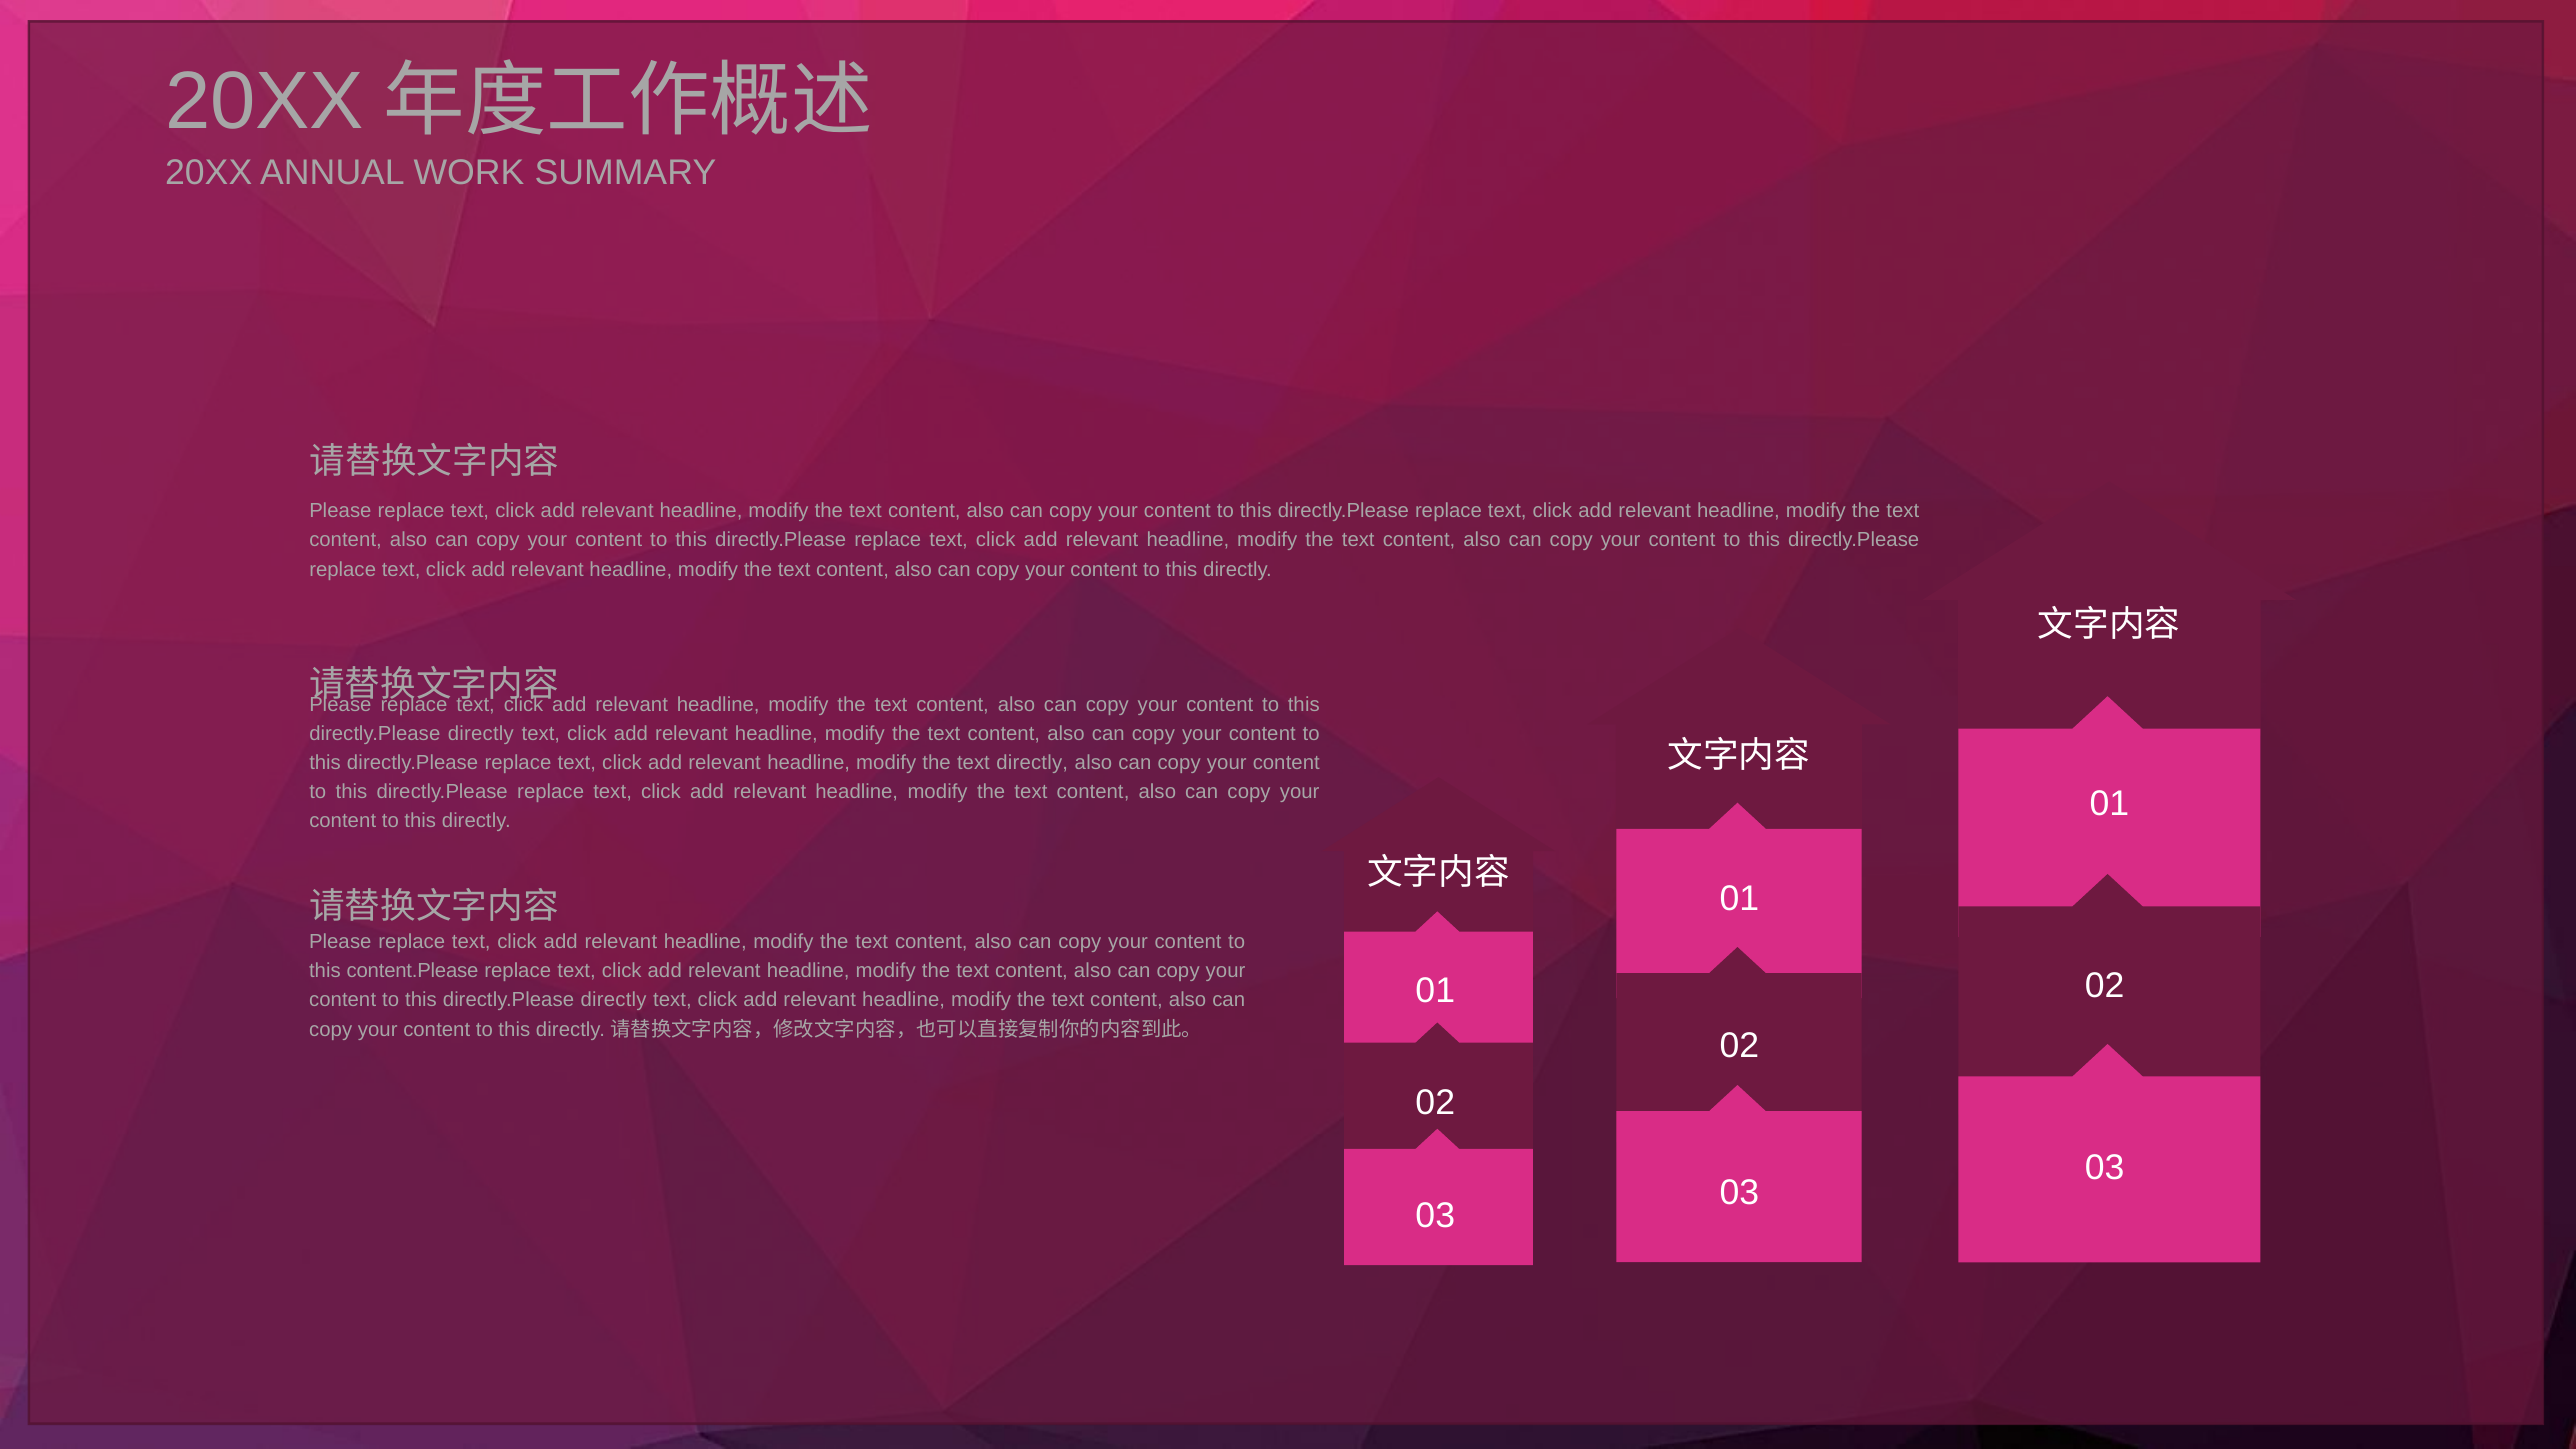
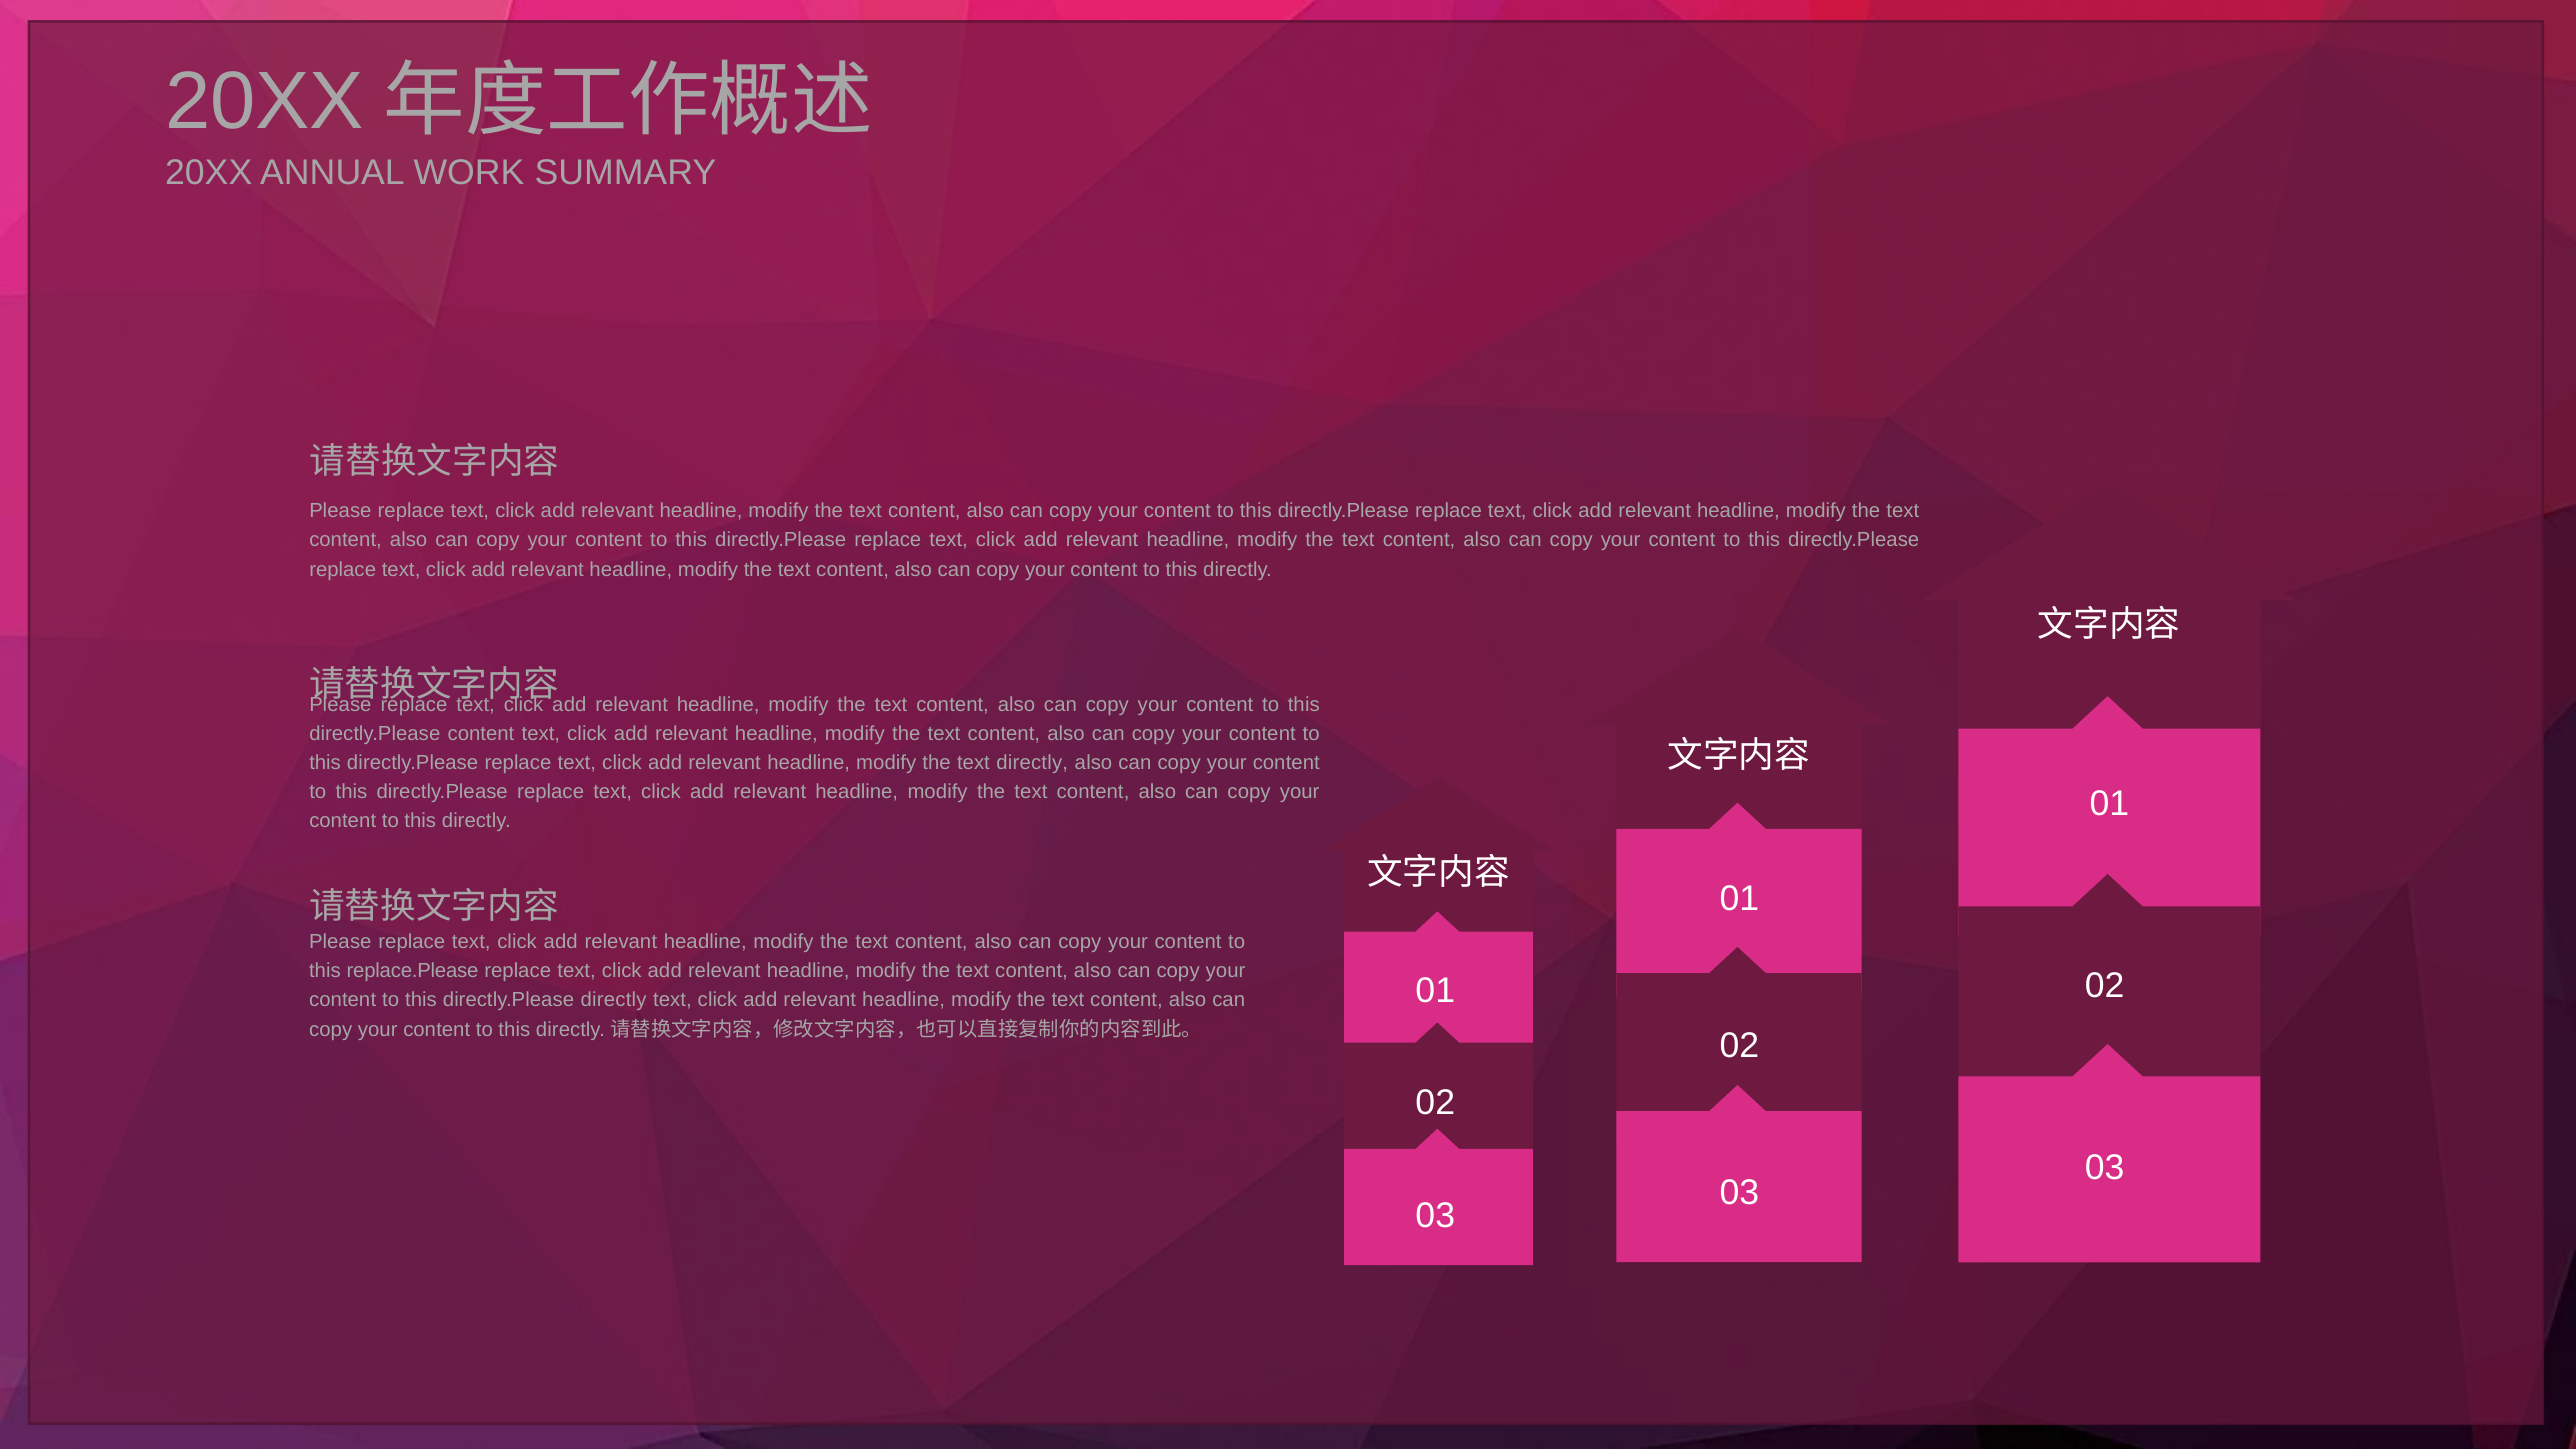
directly at (481, 734): directly -> content
content.Please: content.Please -> replace.Please
